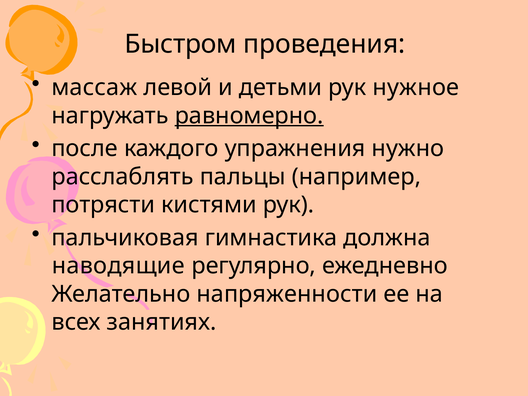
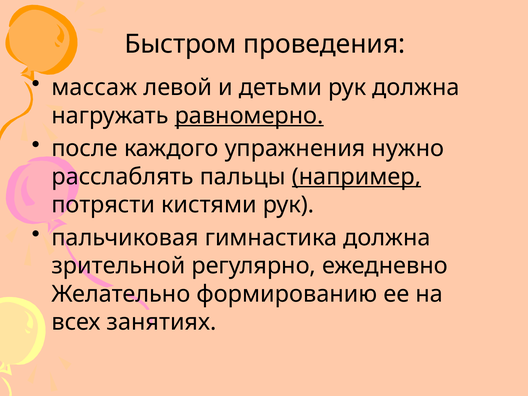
рук нужное: нужное -> должна
например underline: none -> present
наводящие: наводящие -> зрительной
напряженности: напряженности -> формированию
